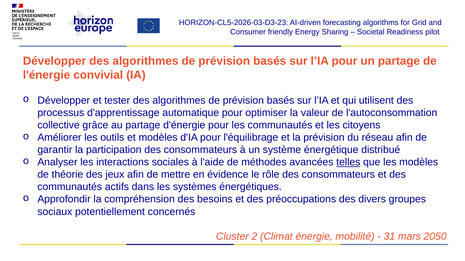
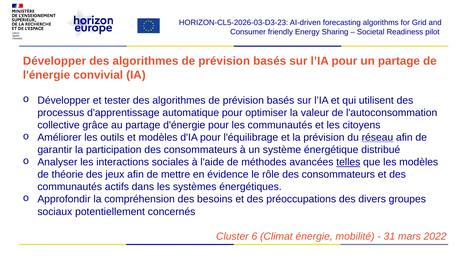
réseau underline: none -> present
2: 2 -> 6
2050: 2050 -> 2022
